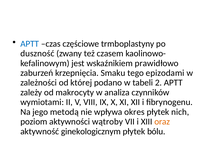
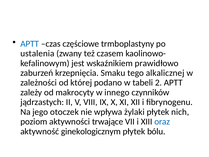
duszność: duszność -> ustalenia
epizodami: epizodami -> alkalicznej
analiza: analiza -> innego
wymiotami: wymiotami -> jądrzastych
metodą: metodą -> otoczek
okres: okres -> żylaki
wątroby: wątroby -> trwające
oraz colour: orange -> blue
